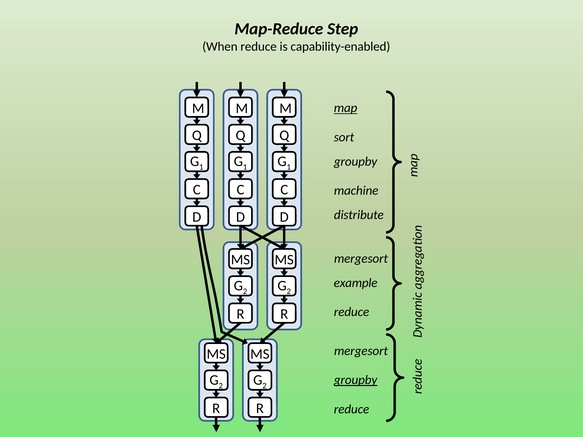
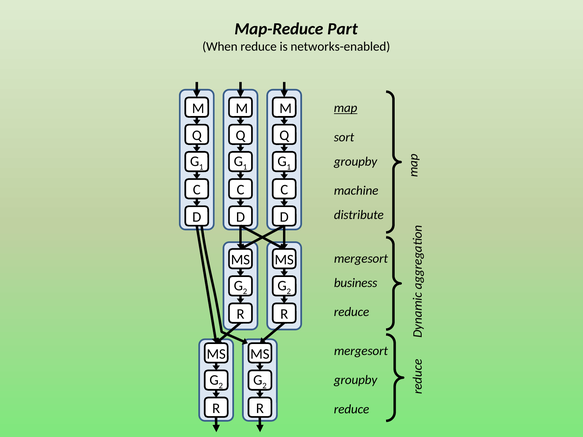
Step: Step -> Part
capability-enabled: capability-enabled -> networks-enabled
example: example -> business
groupby at (356, 380) underline: present -> none
